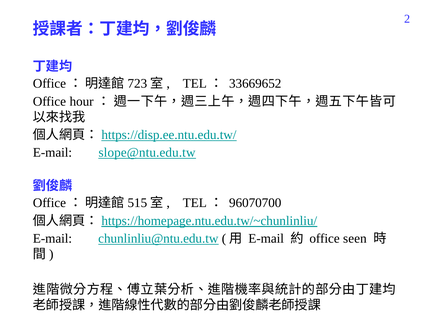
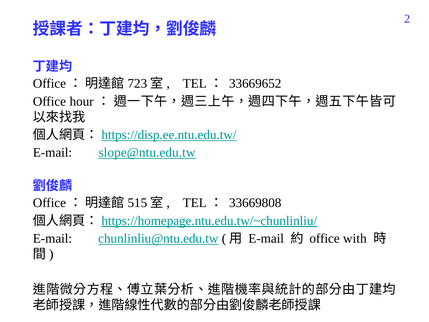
96070700: 96070700 -> 33669808
seen: seen -> with
